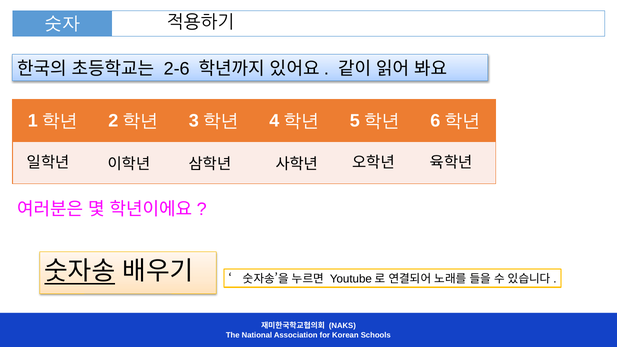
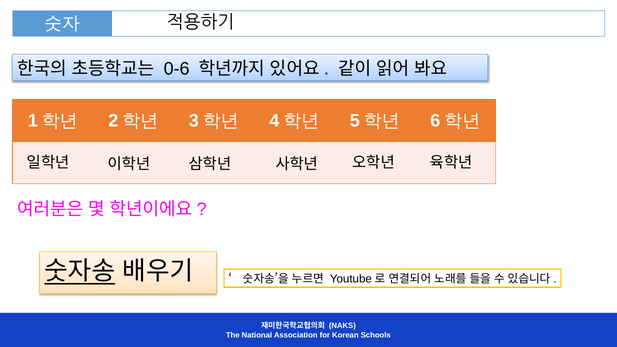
2-6: 2-6 -> 0-6
